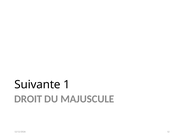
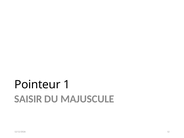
Suivante: Suivante -> Pointeur
DROIT: DROIT -> SAISIR
